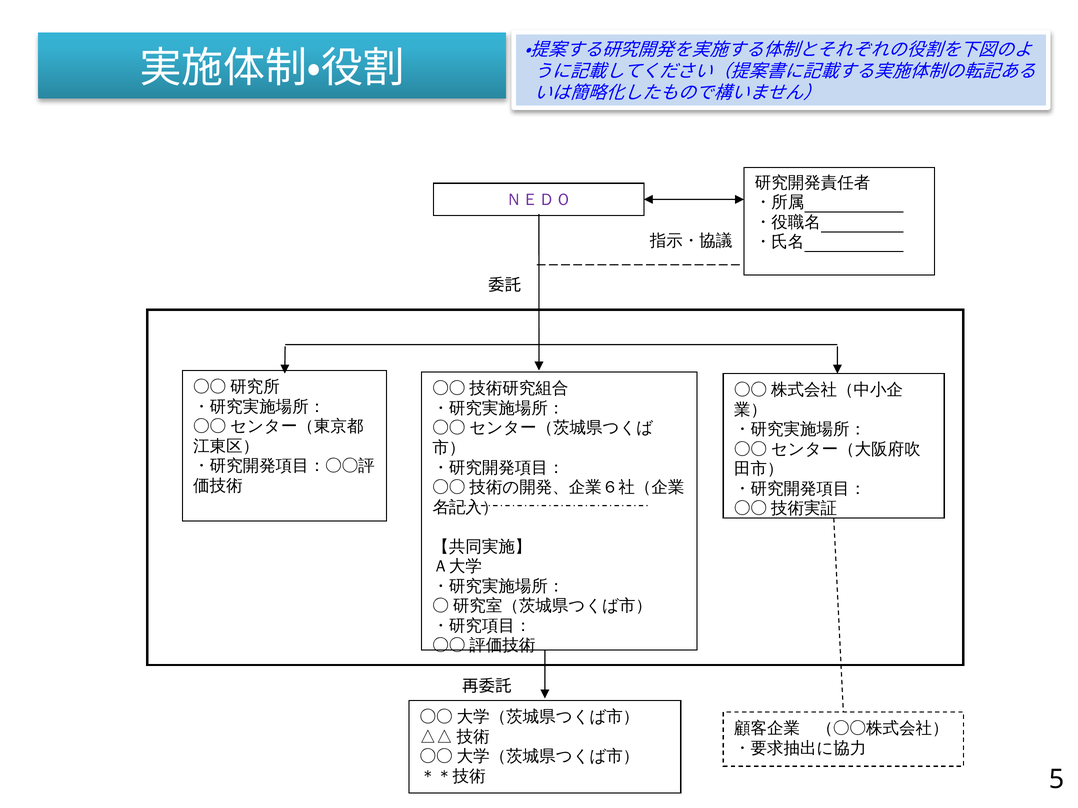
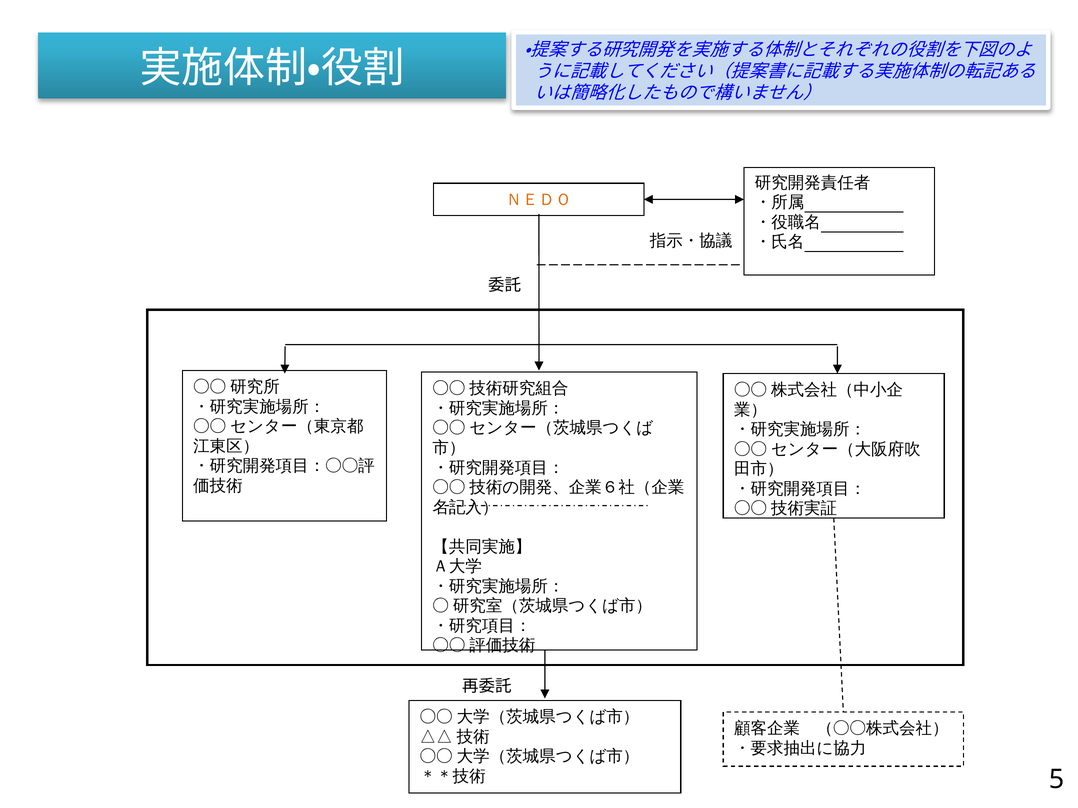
ＮＥＤＯ colour: purple -> orange
